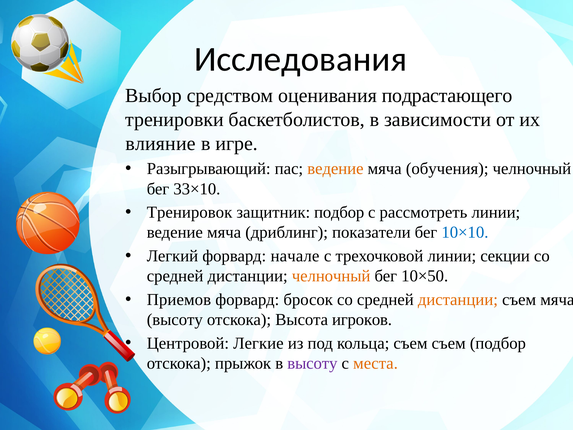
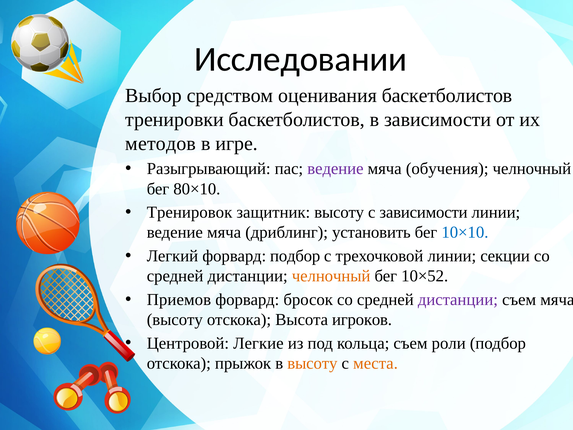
Исследования: Исследования -> Исследовании
оценивания подрастающего: подрастающего -> баскетболистов
влияние: влияние -> методов
ведение at (335, 169) colour: orange -> purple
33×10: 33×10 -> 80×10
защитник подбор: подбор -> высоту
с рассмотреть: рассмотреть -> зависимости
показатели: показатели -> установить
форвард начале: начале -> подбор
10×50: 10×50 -> 10×52
дистанции at (458, 299) colour: orange -> purple
съем съем: съем -> роли
высоту at (312, 363) colour: purple -> orange
